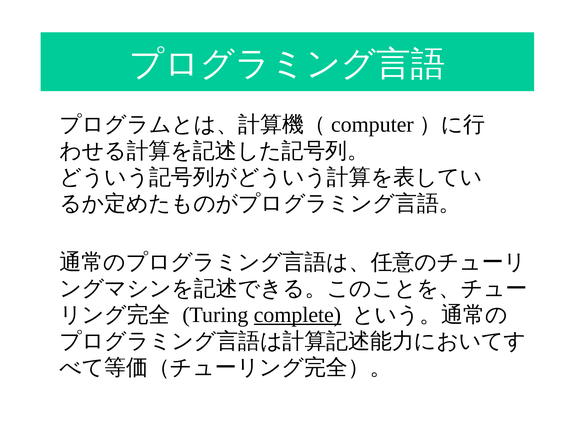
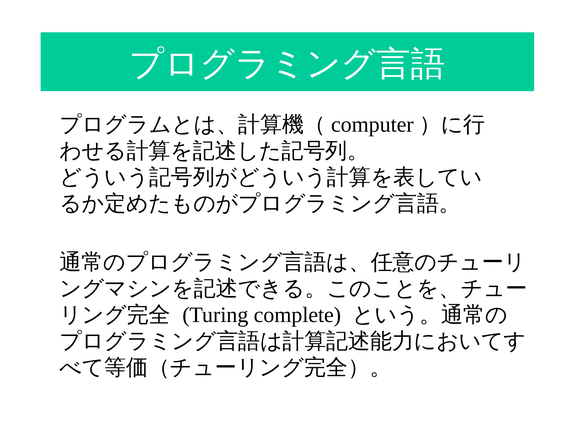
complete underline: present -> none
